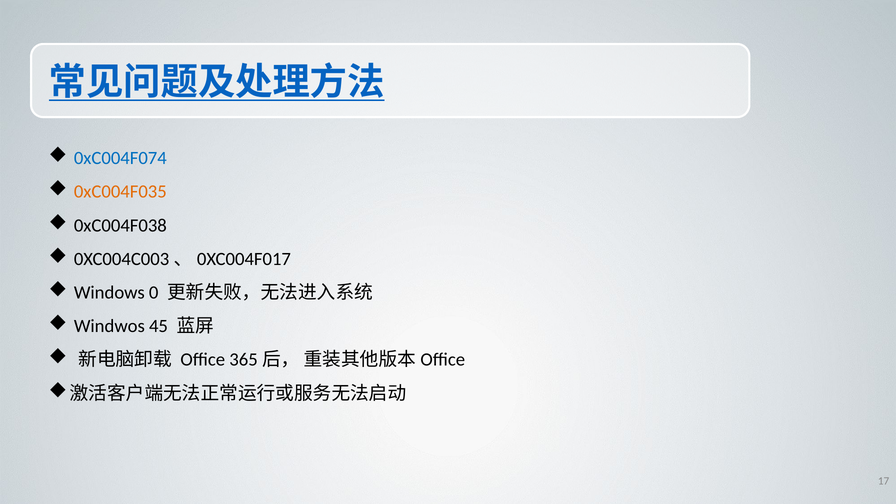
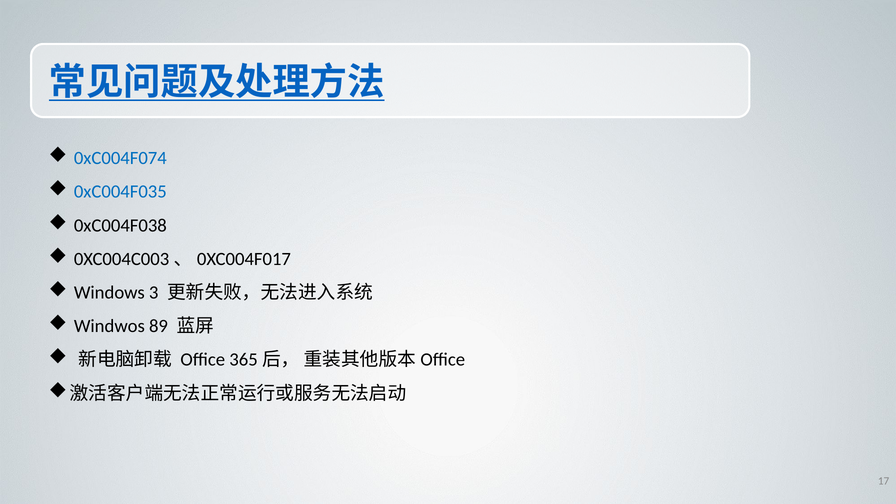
0xC004F035 colour: orange -> blue
0: 0 -> 3
45: 45 -> 89
